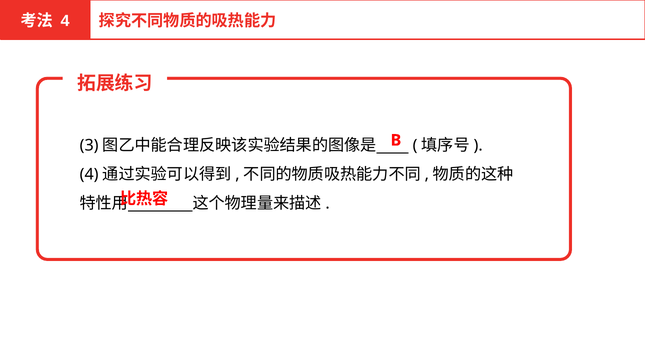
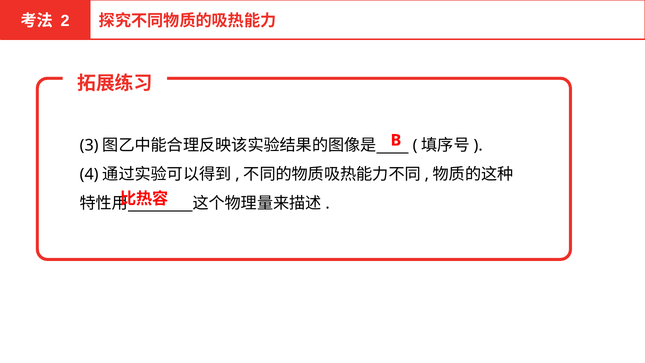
4 at (65, 21): 4 -> 2
